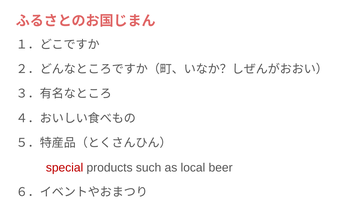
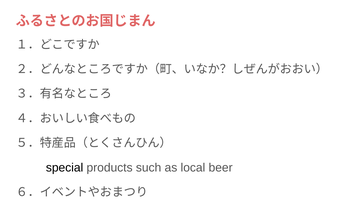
special colour: red -> black
